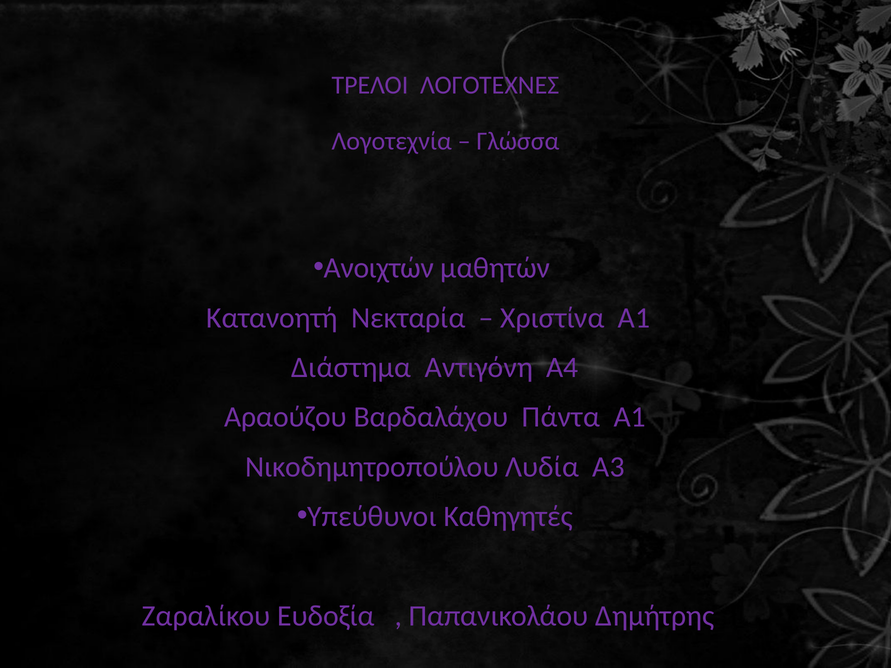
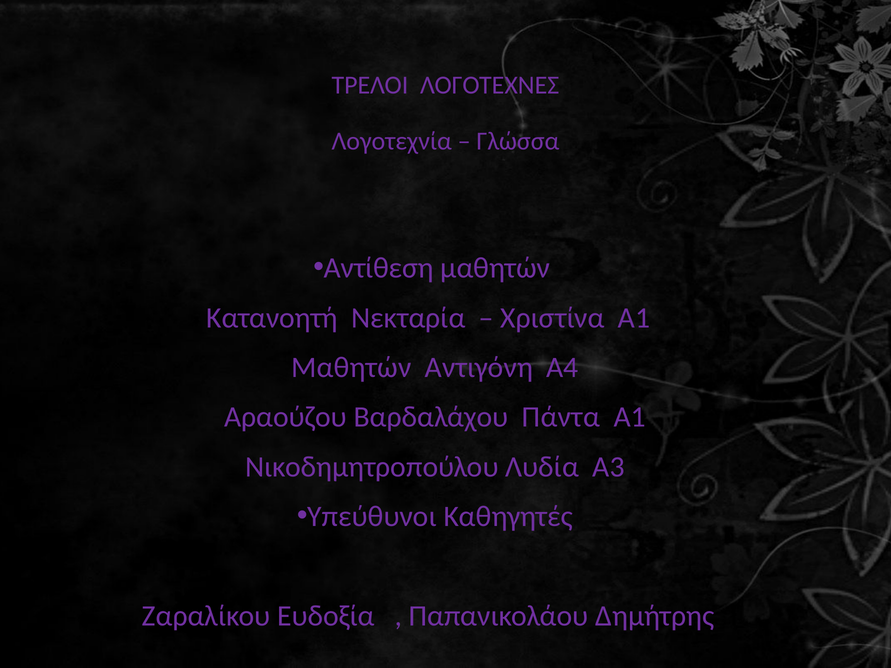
Ανοιχτών: Ανοιχτών -> Αντίθεση
Διάστημα at (351, 368): Διάστημα -> Μαθητών
